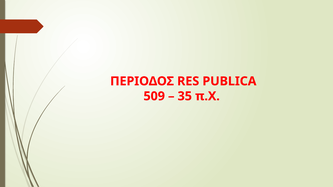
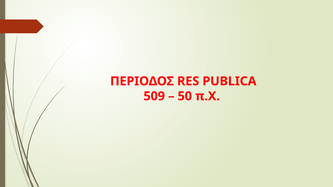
35: 35 -> 50
